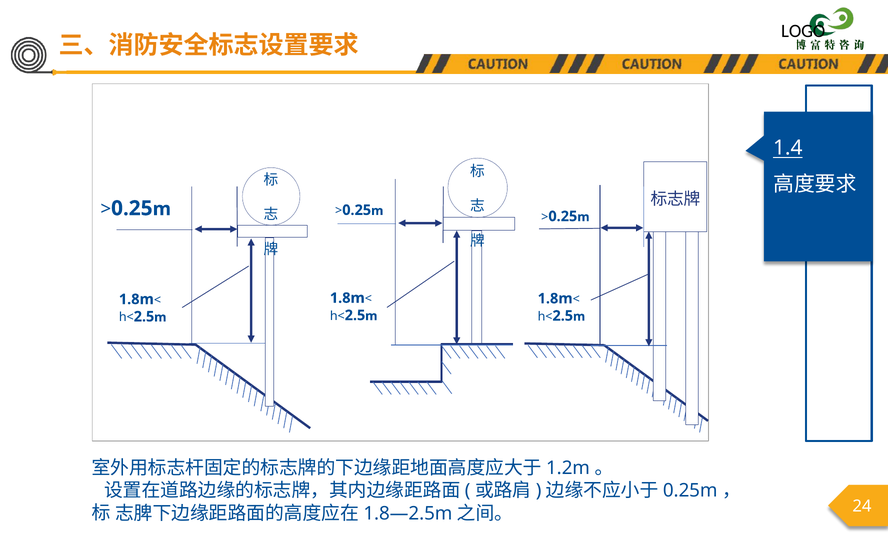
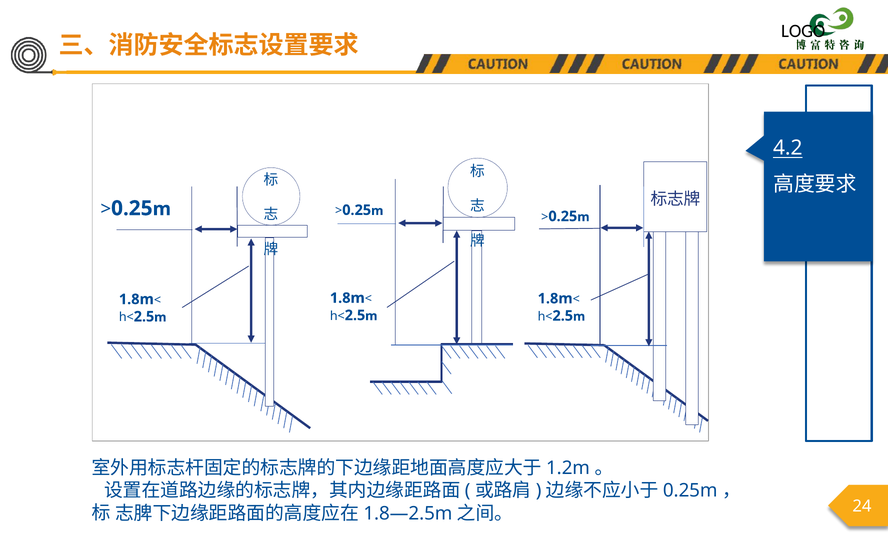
1.4: 1.4 -> 4.2
